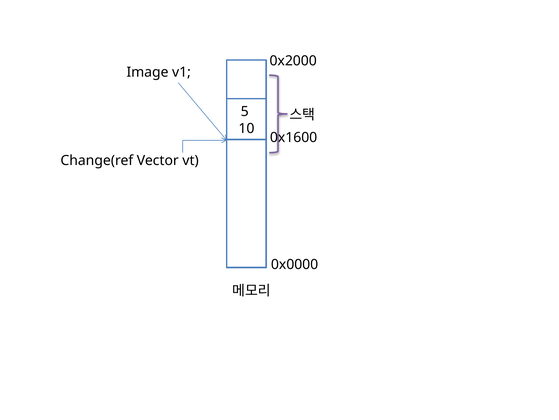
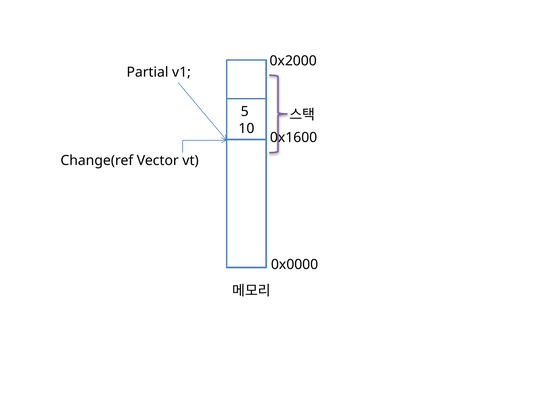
Image: Image -> Partial
